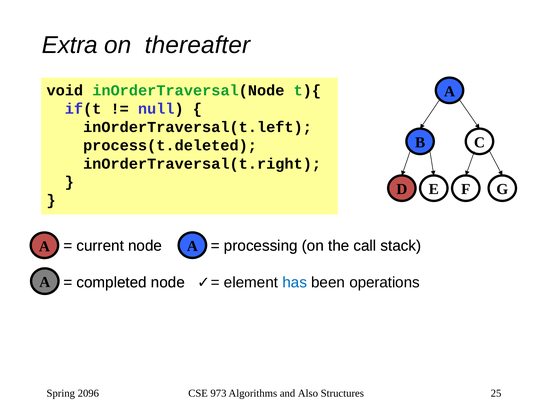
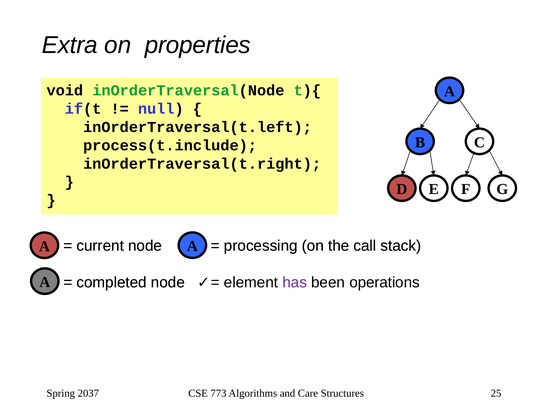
thereafter: thereafter -> properties
process(t.deleted: process(t.deleted -> process(t.include
has colour: blue -> purple
2096: 2096 -> 2037
973: 973 -> 773
Also: Also -> Care
